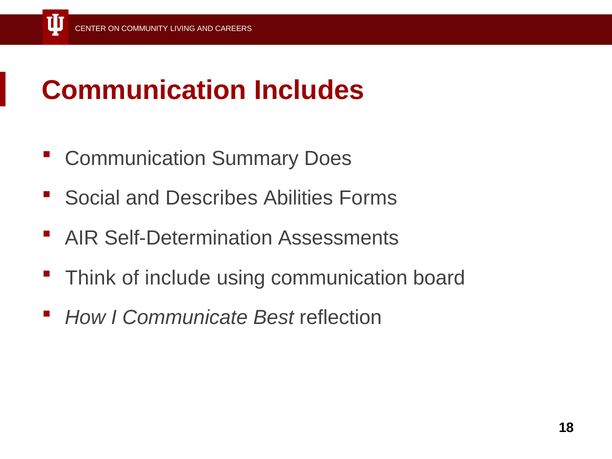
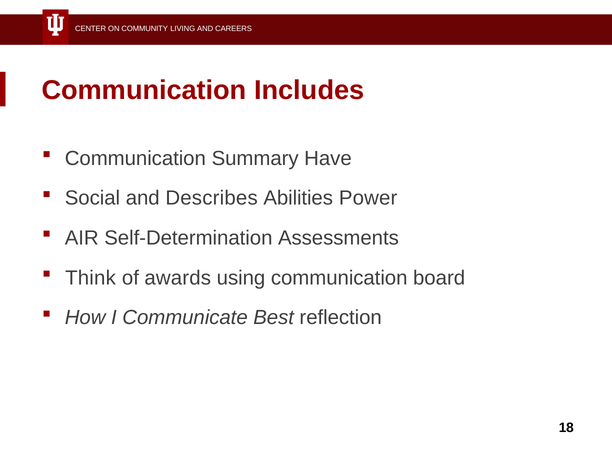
Does: Does -> Have
Forms: Forms -> Power
include: include -> awards
